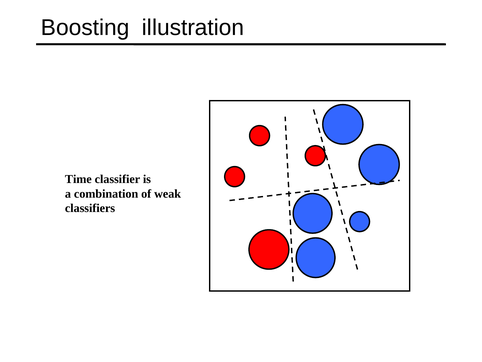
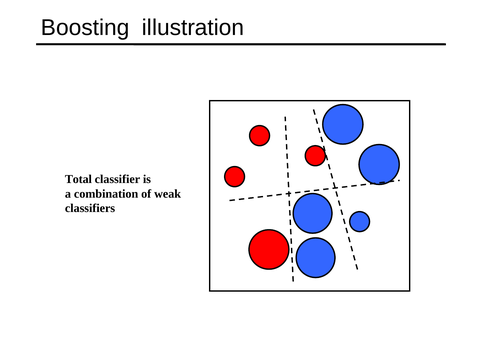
Time: Time -> Total
